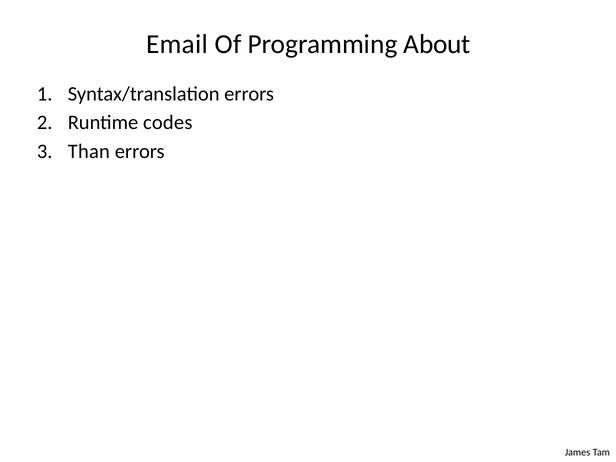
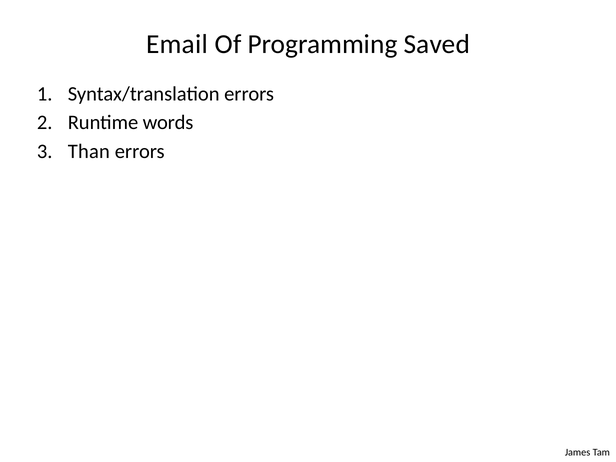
About: About -> Saved
codes: codes -> words
